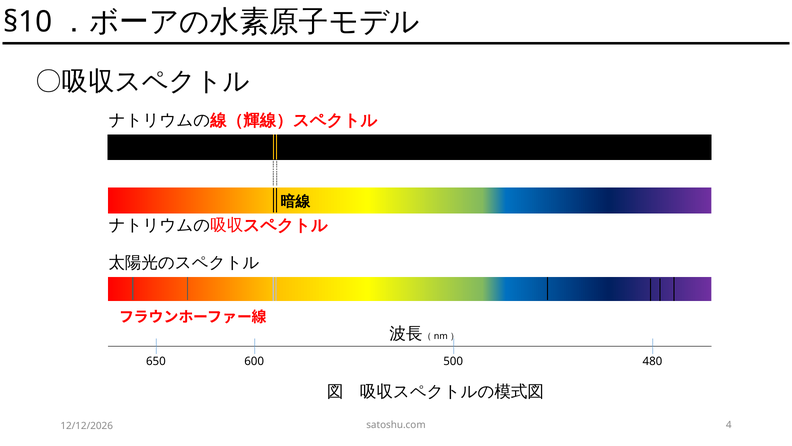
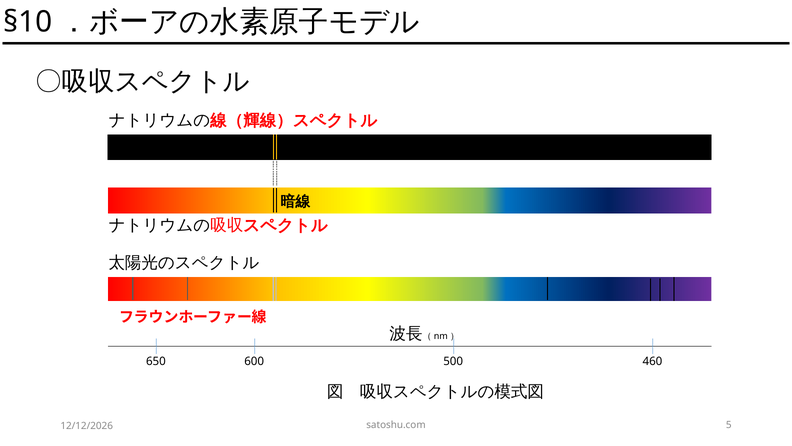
480: 480 -> 460
4: 4 -> 5
